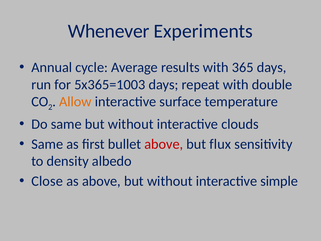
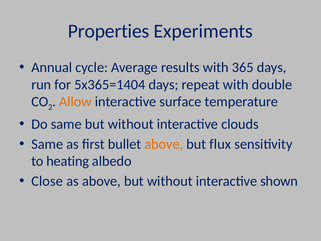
Whenever: Whenever -> Properties
5x365=1003: 5x365=1003 -> 5x365=1404
above at (164, 144) colour: red -> orange
density: density -> heating
simple: simple -> shown
